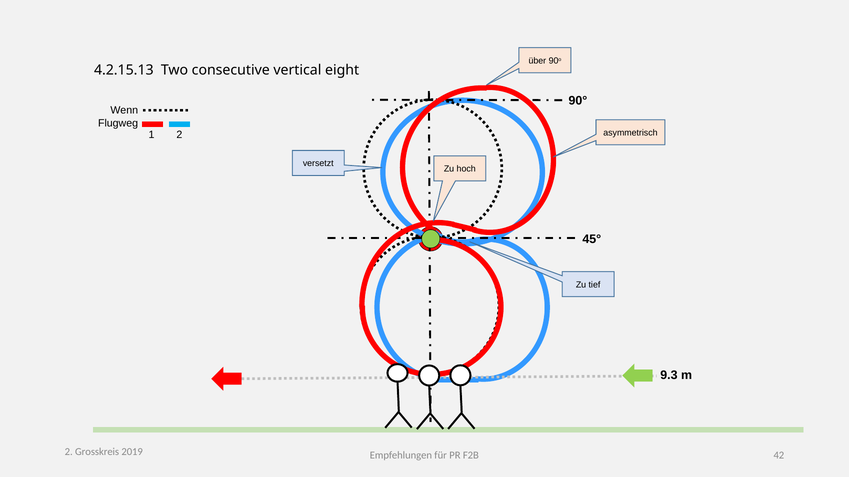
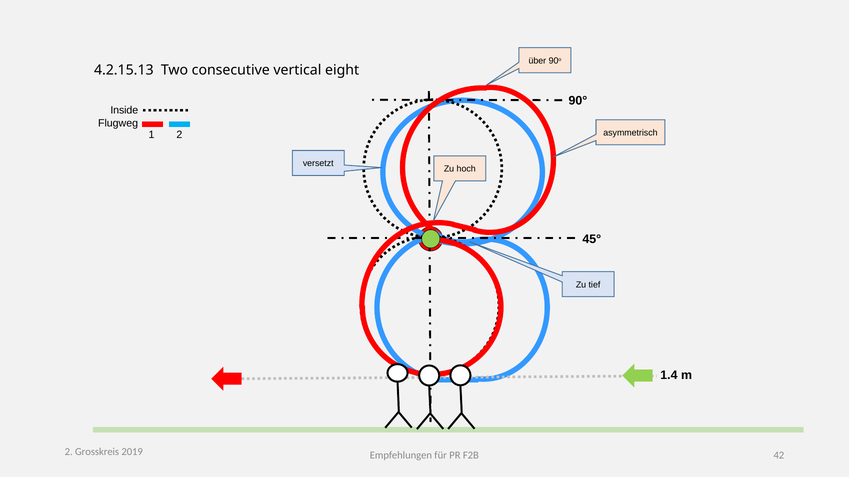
Wenn: Wenn -> Inside
9.3: 9.3 -> 1.4
